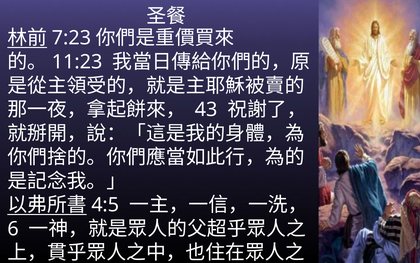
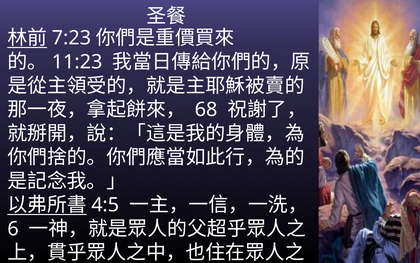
43: 43 -> 68
